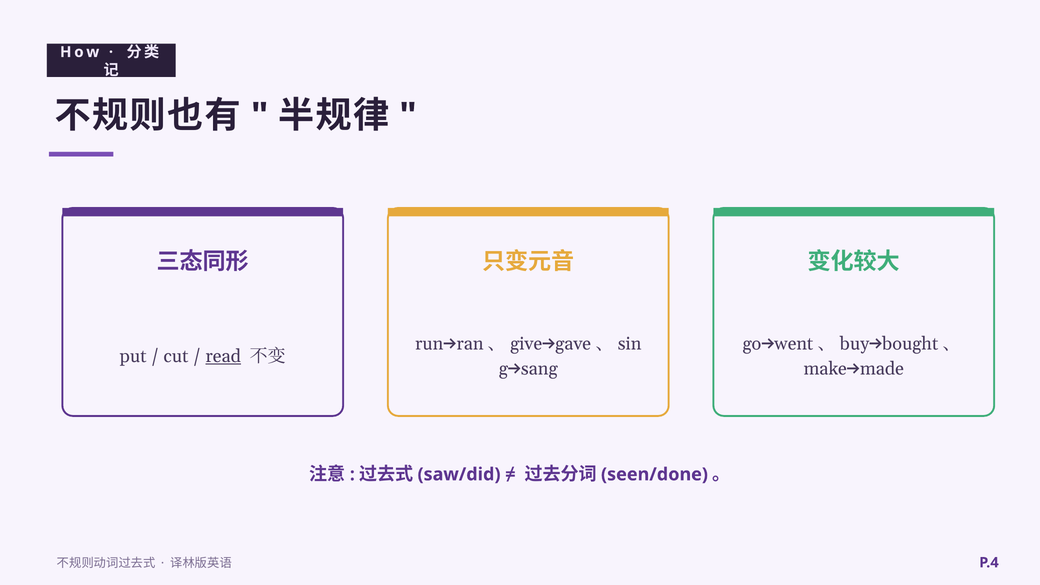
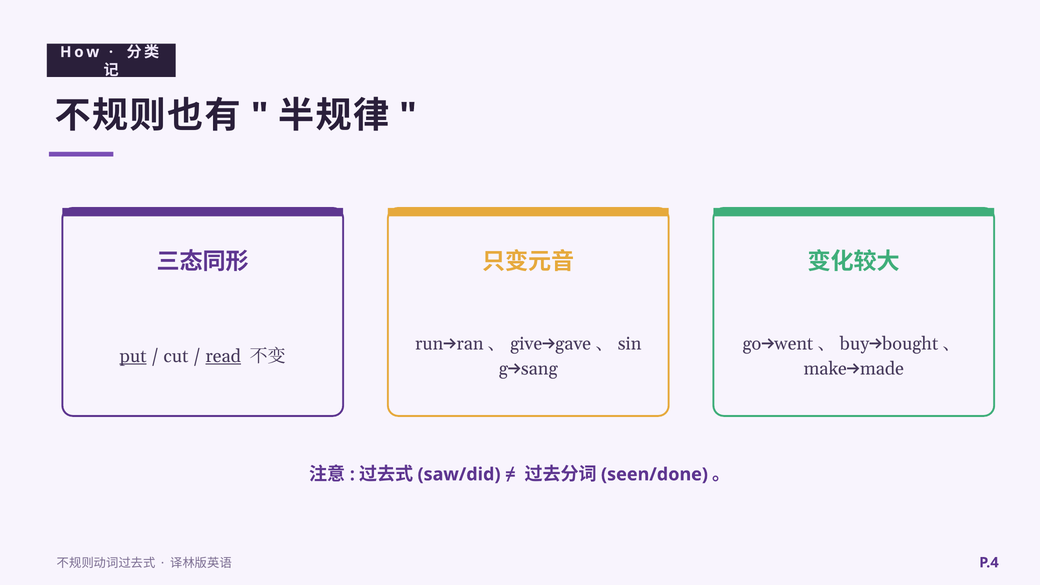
put underline: none -> present
